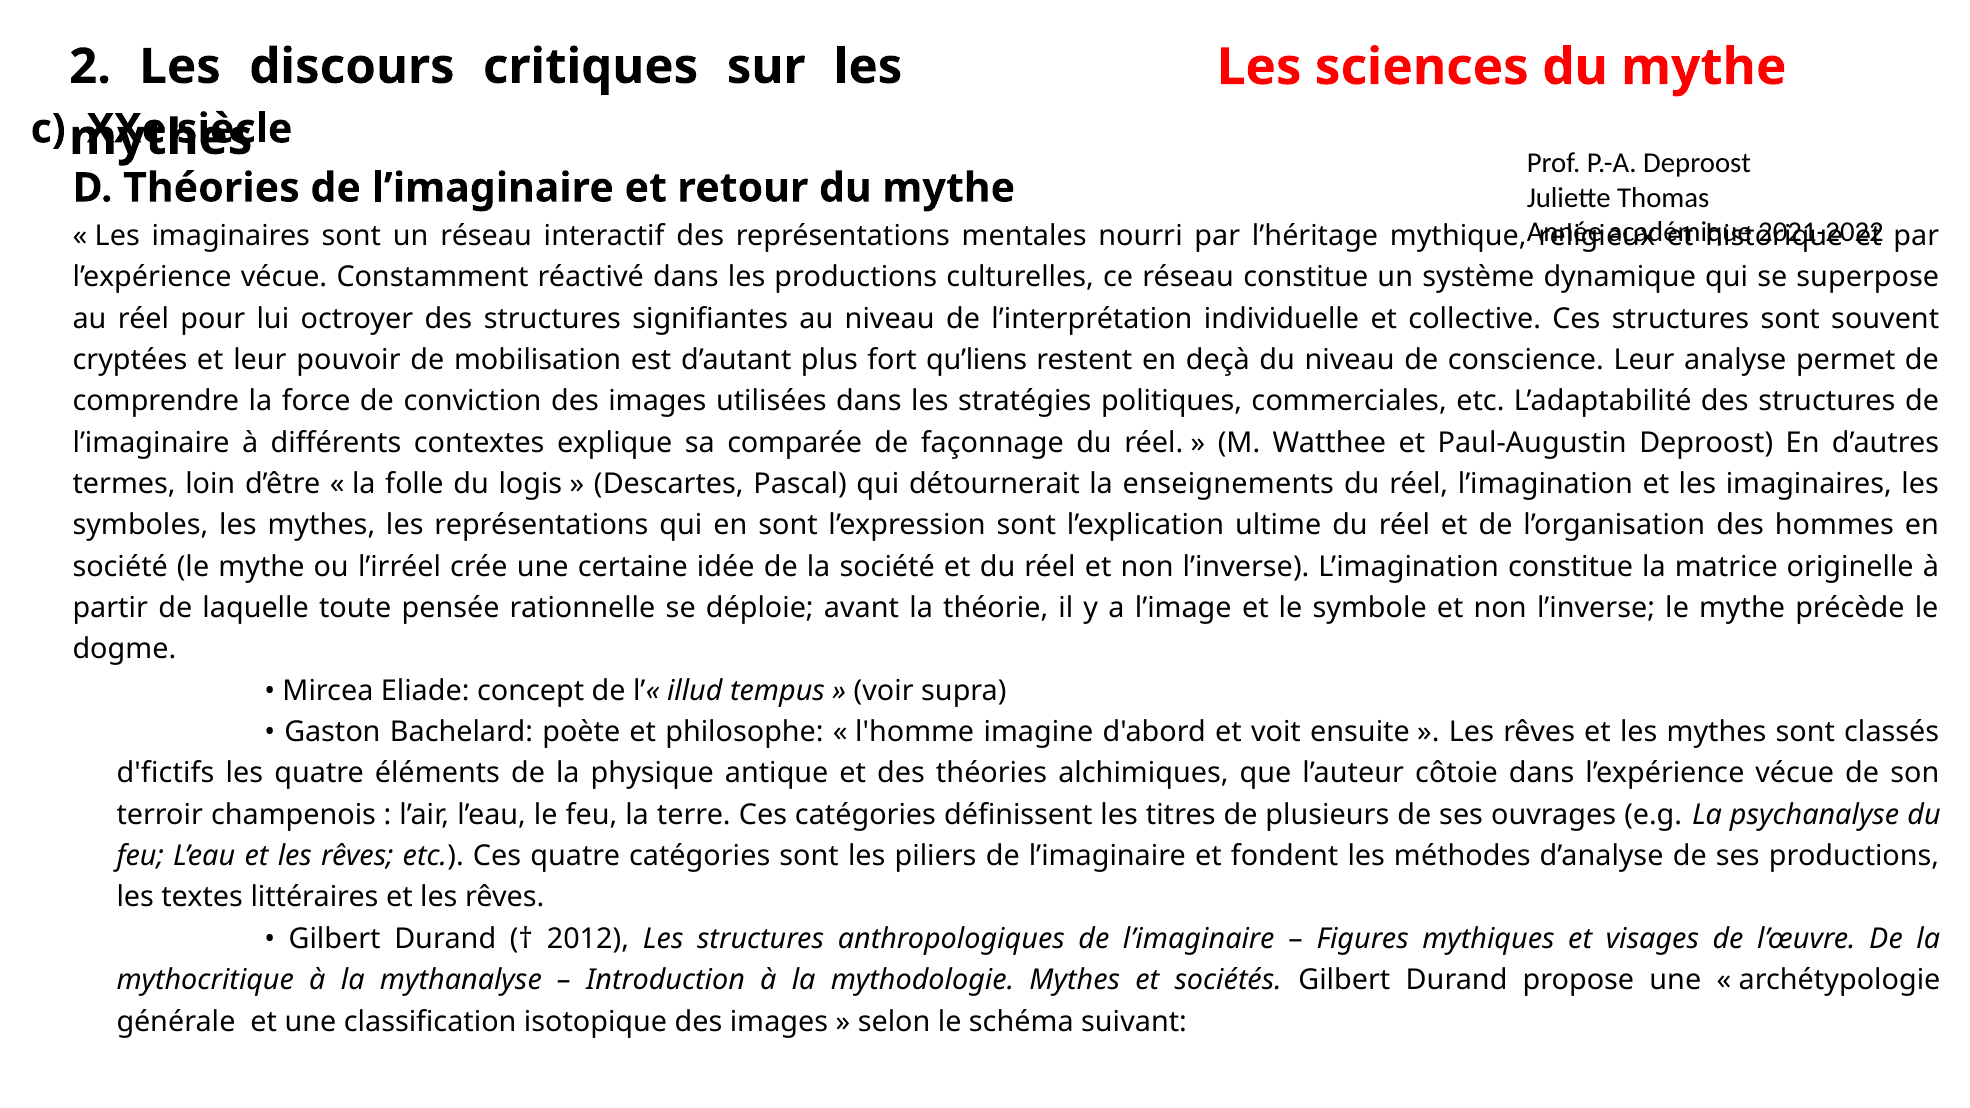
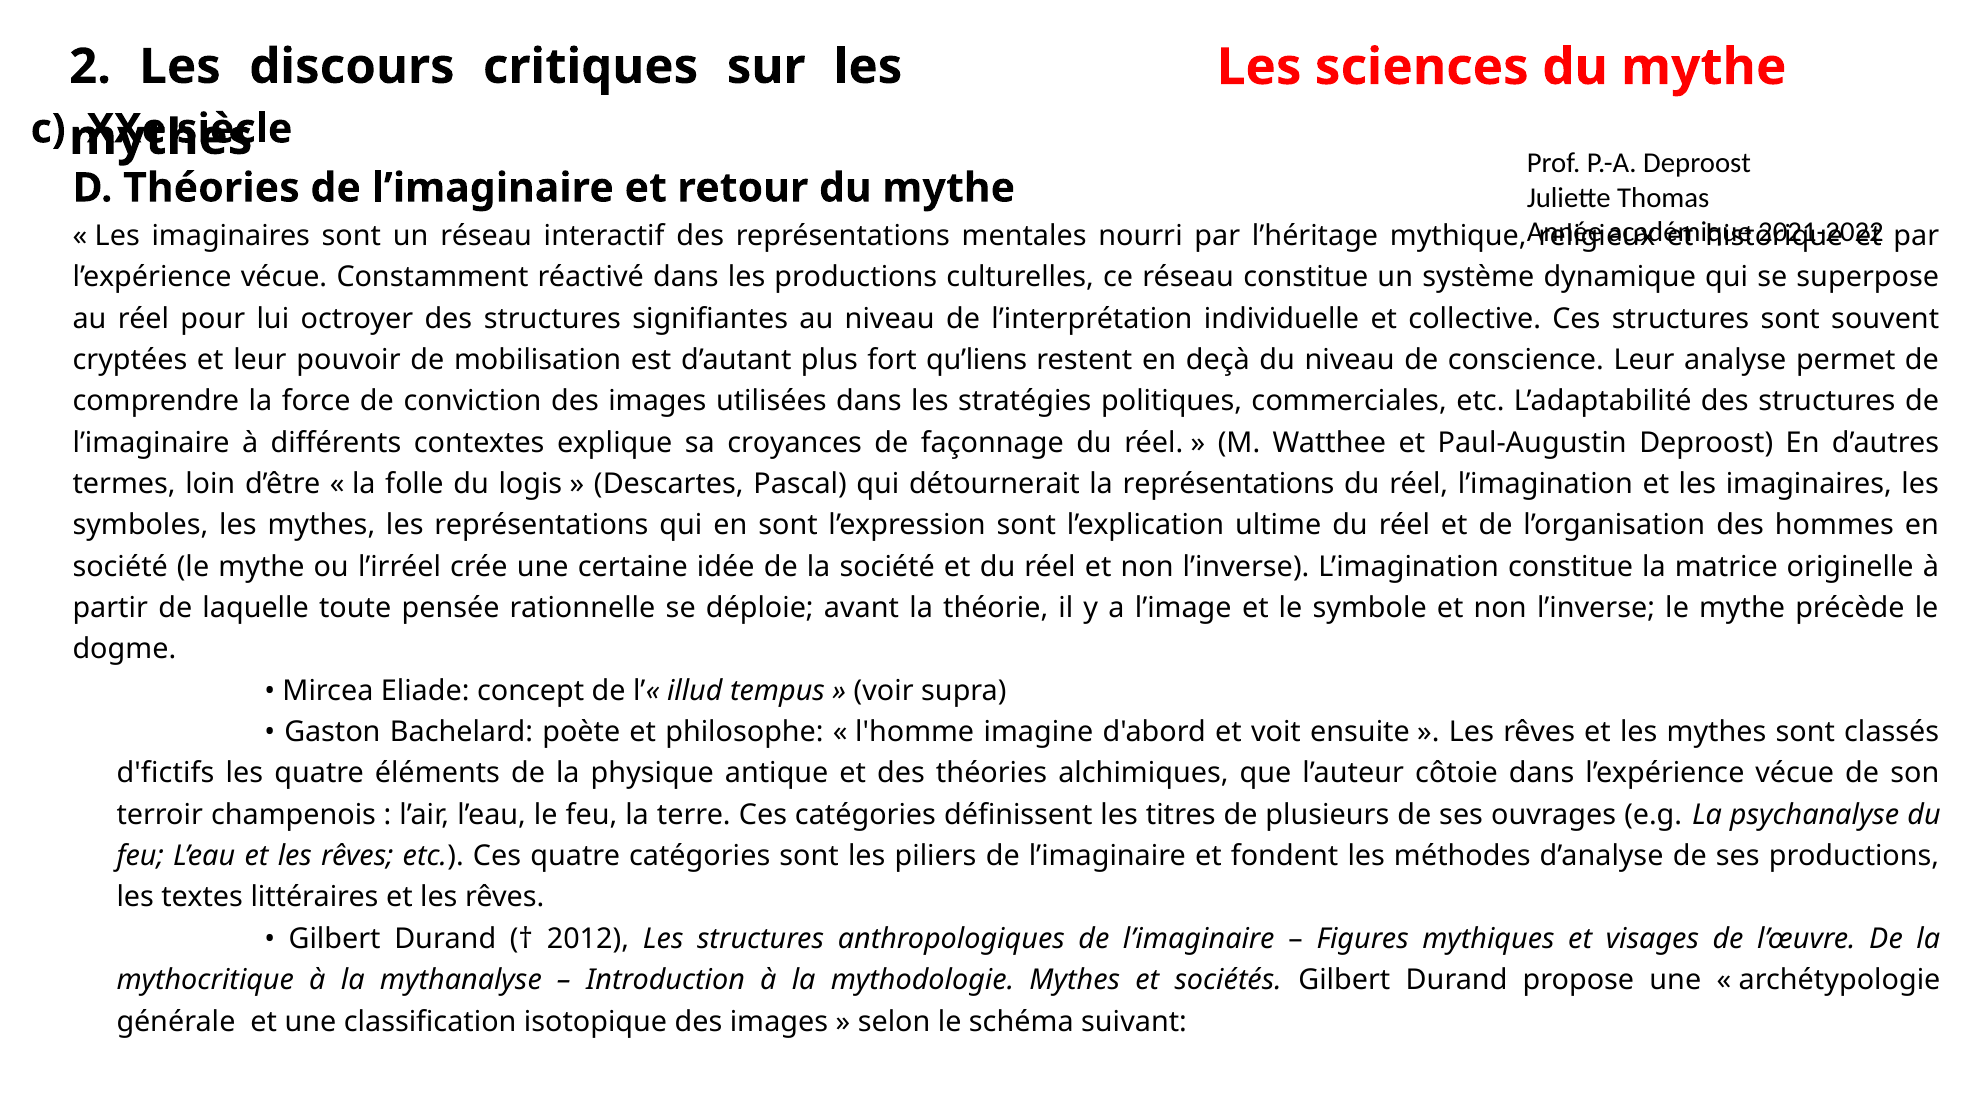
comparée: comparée -> croyances
la enseignements: enseignements -> représentations
